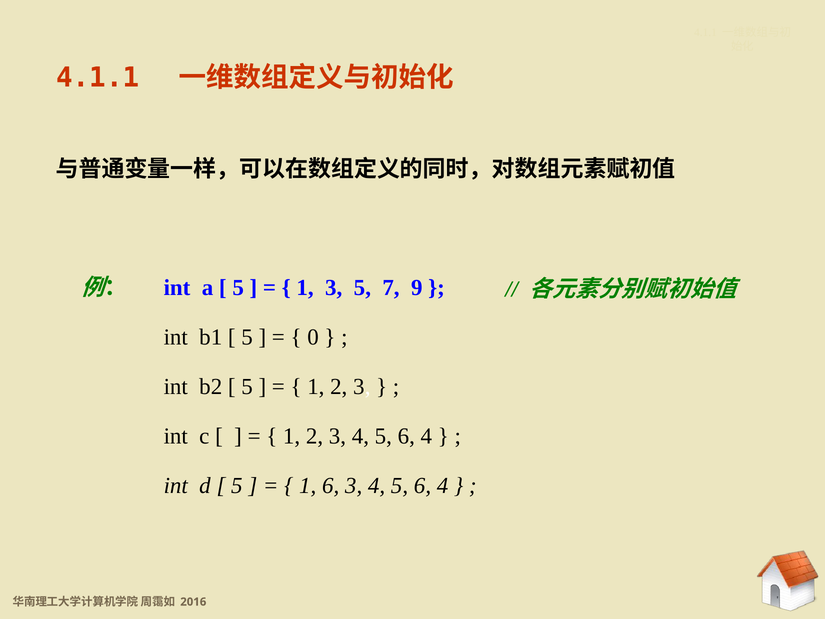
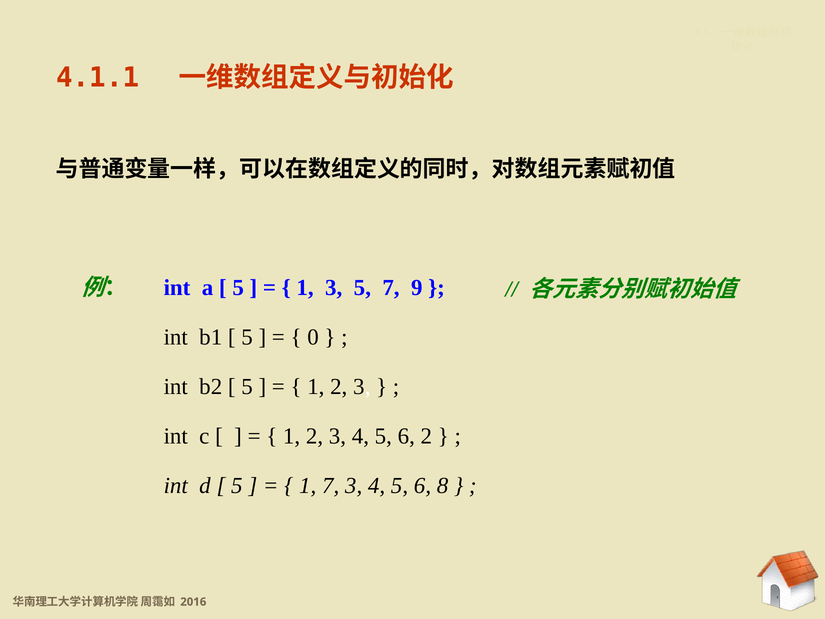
4 at (426, 436): 4 -> 2
1 6: 6 -> 7
4 at (443, 485): 4 -> 8
